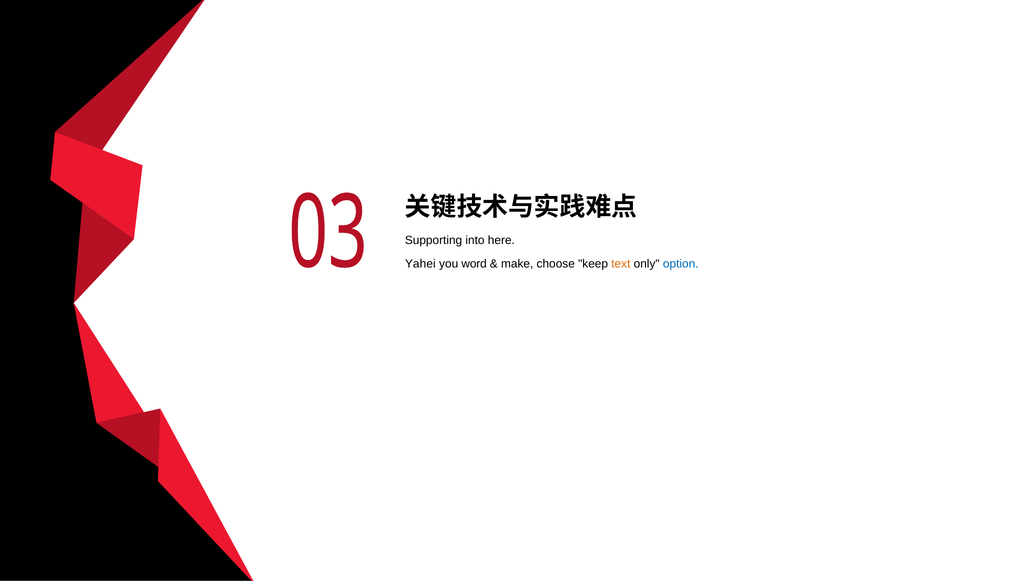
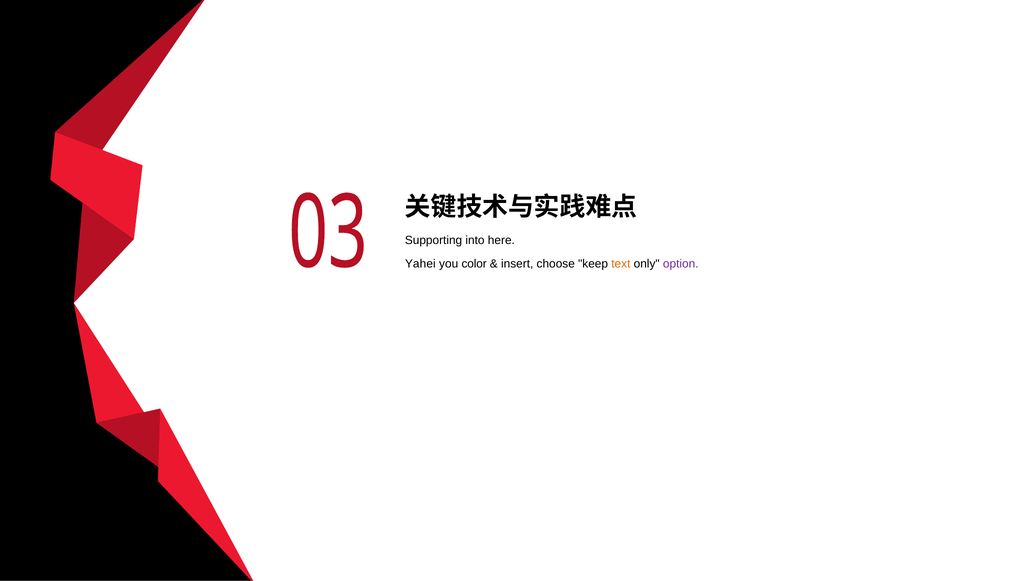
word: word -> color
make: make -> insert
option colour: blue -> purple
